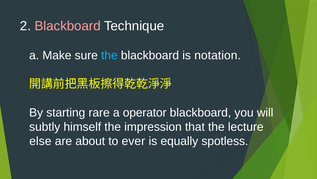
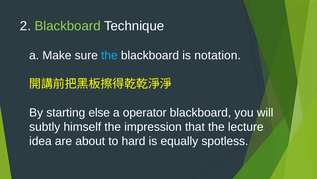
Blackboard at (68, 26) colour: pink -> light green
rare: rare -> else
else: else -> idea
ever: ever -> hard
